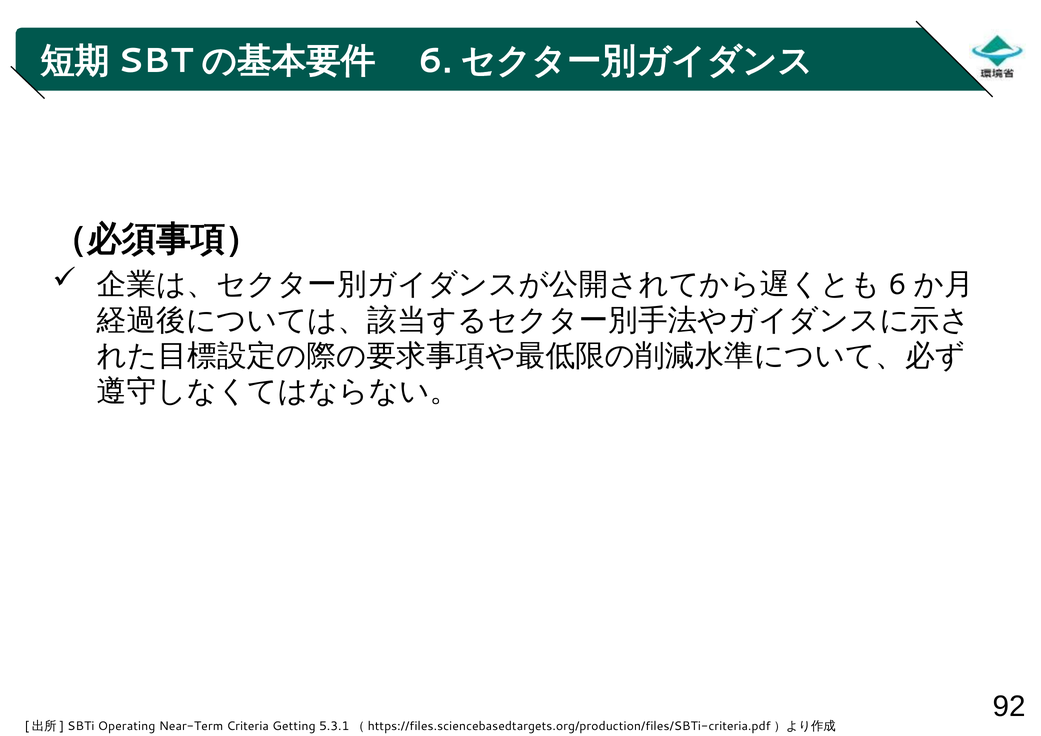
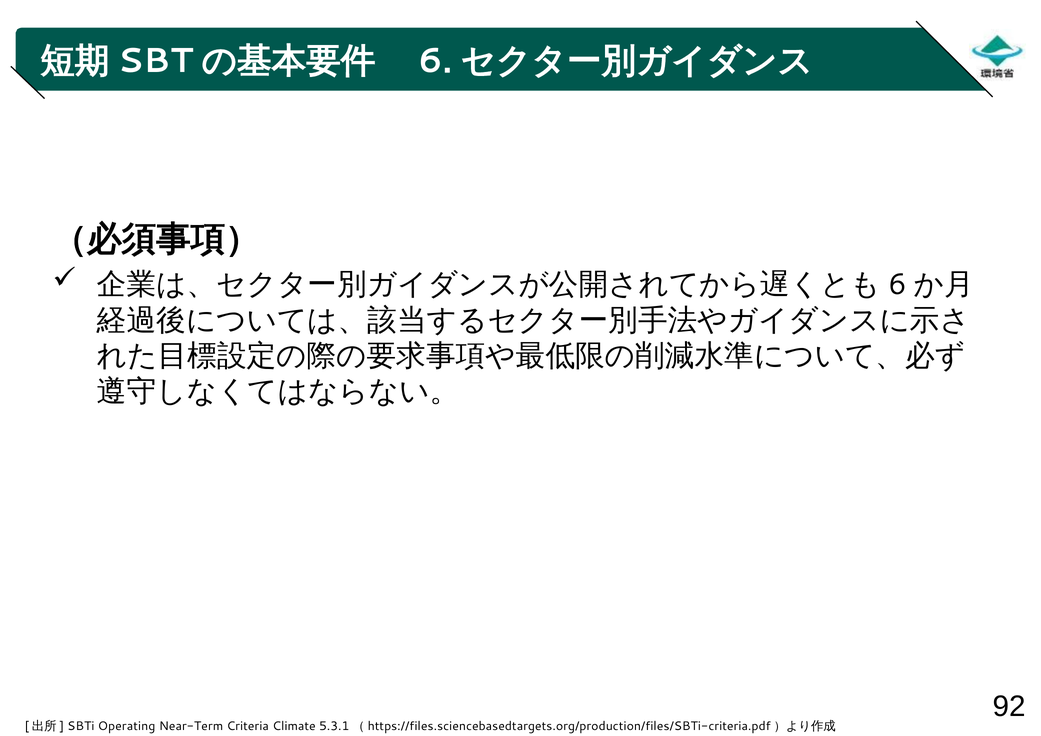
Getting: Getting -> Climate
